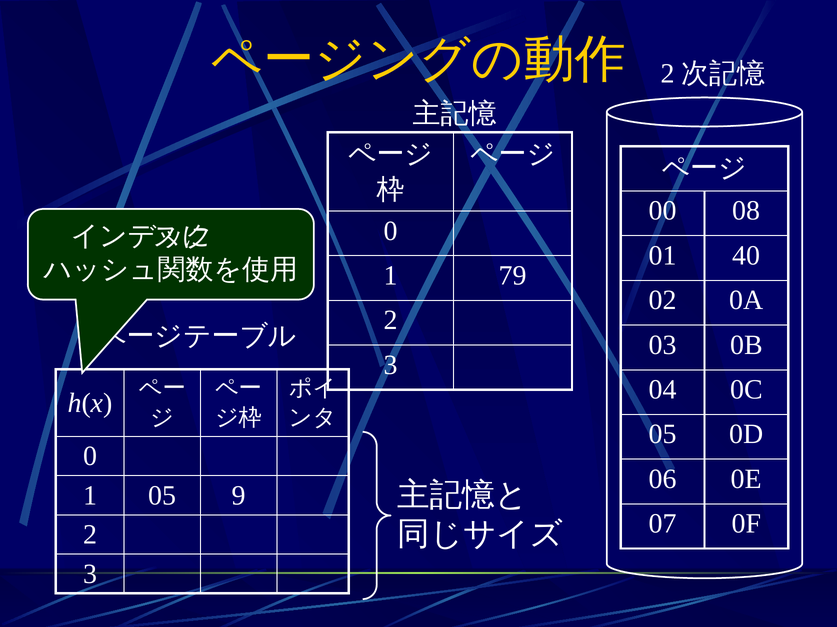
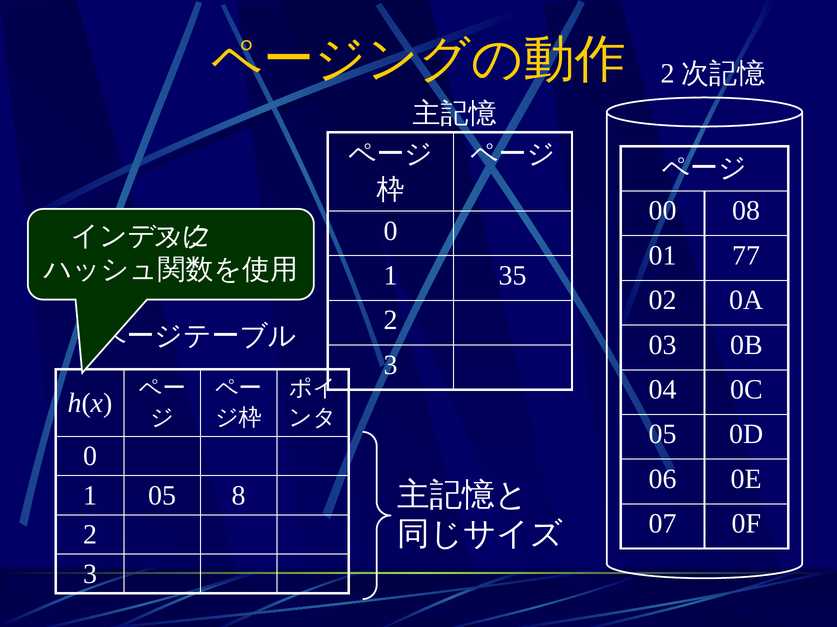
40: 40 -> 77
79: 79 -> 35
9: 9 -> 8
